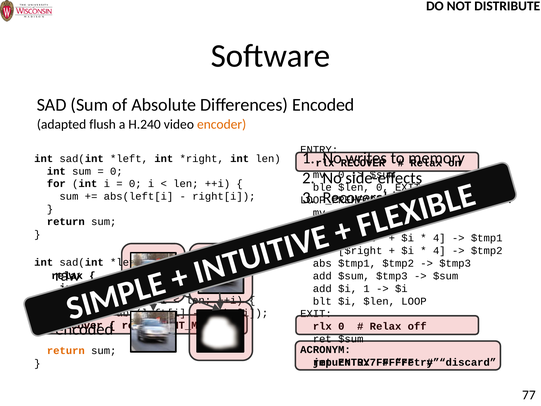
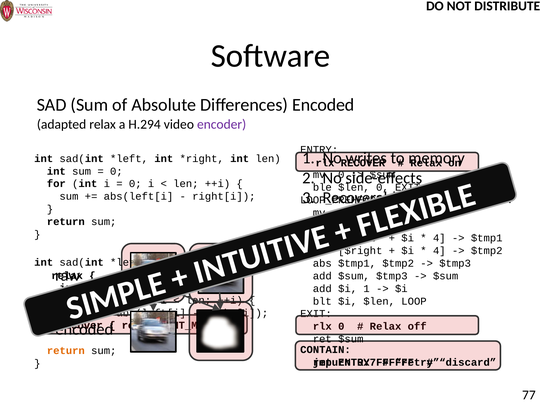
adapted flush: flush -> relax
H.240: H.240 -> H.294
encoder colour: orange -> purple
ACRONYM: ACRONYM -> CONTAIN
